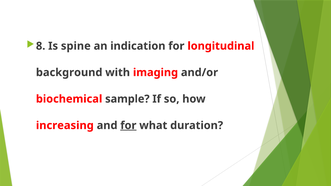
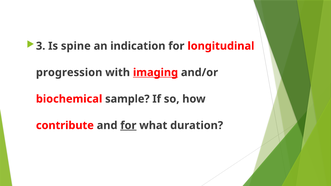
8: 8 -> 3
background: background -> progression
imaging underline: none -> present
increasing: increasing -> contribute
